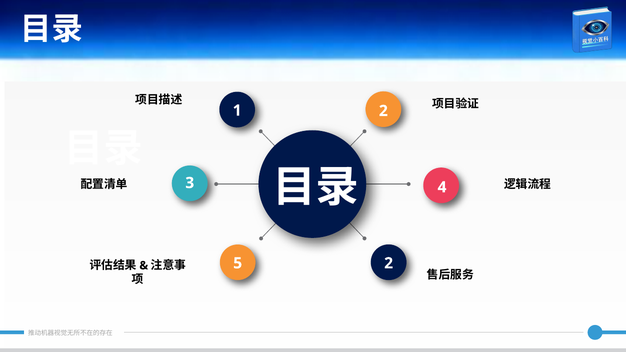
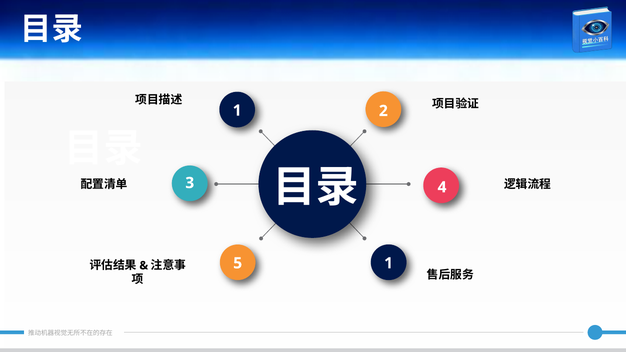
5 2: 2 -> 1
